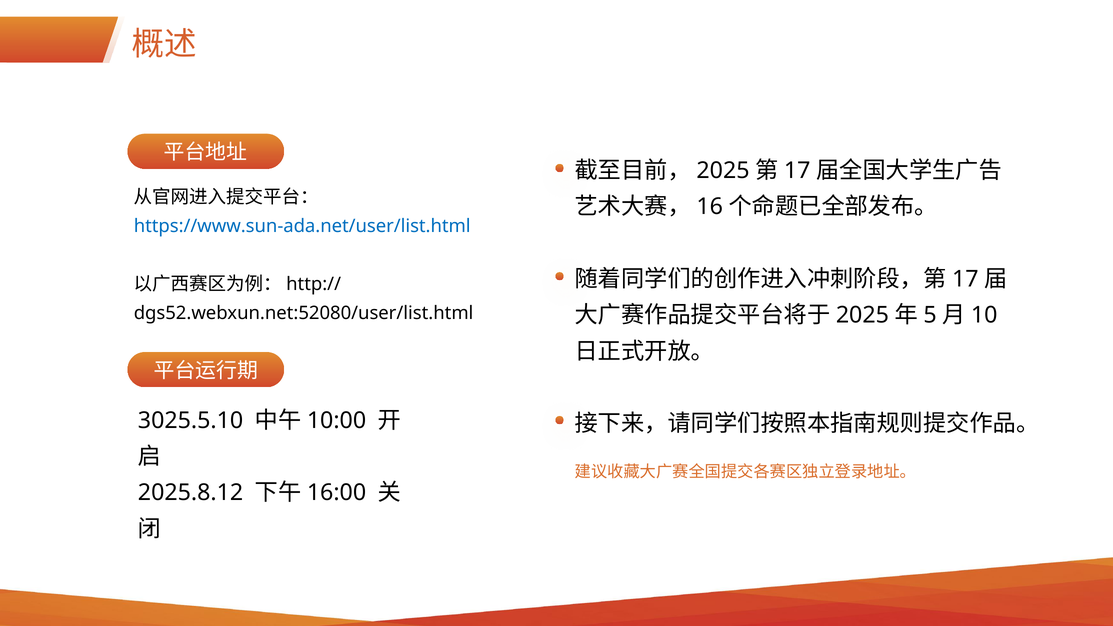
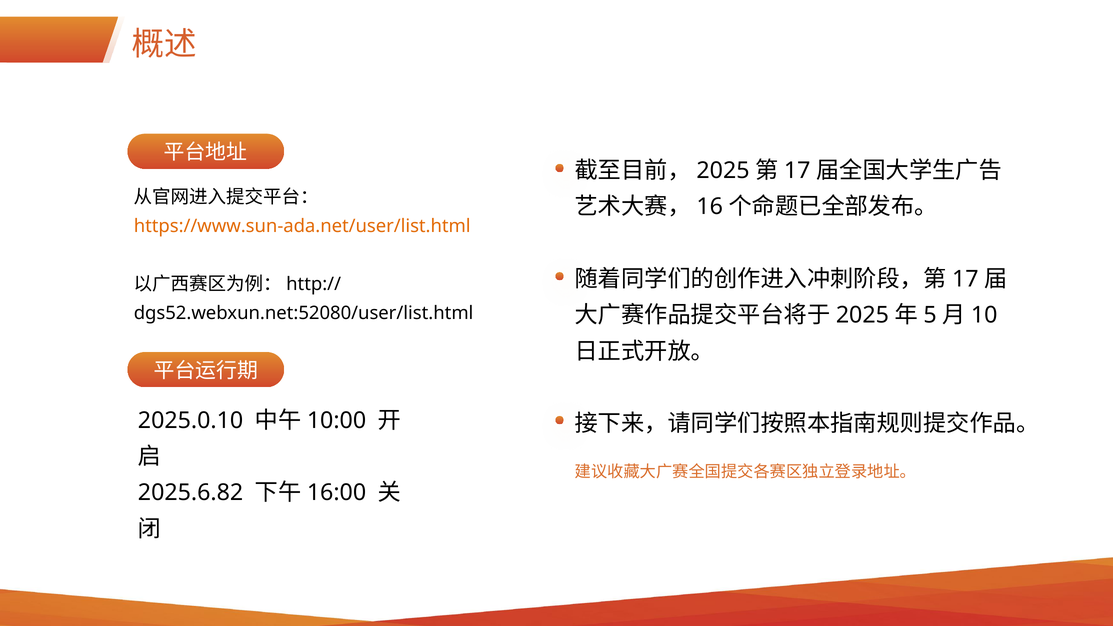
https://www.sun-ada.net/user/list.html colour: blue -> orange
3025.5.10: 3025.5.10 -> 2025.0.10
2025.8.12: 2025.8.12 -> 2025.6.82
